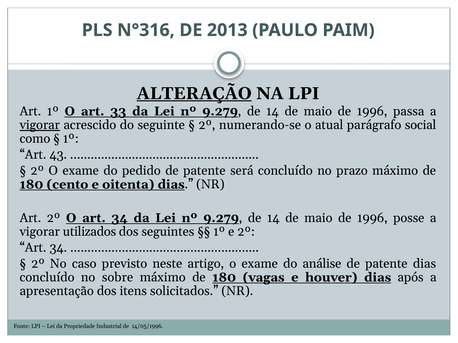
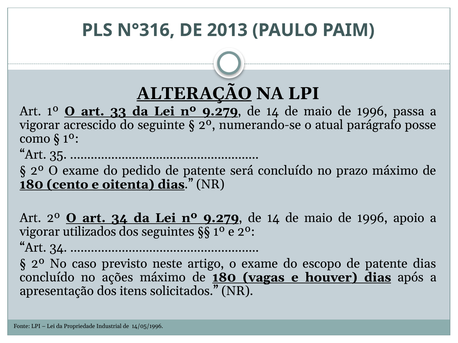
vigorar at (40, 125) underline: present -> none
social: social -> posse
43: 43 -> 35
posse: posse -> apoio
análise: análise -> escopo
sobre: sobre -> ações
